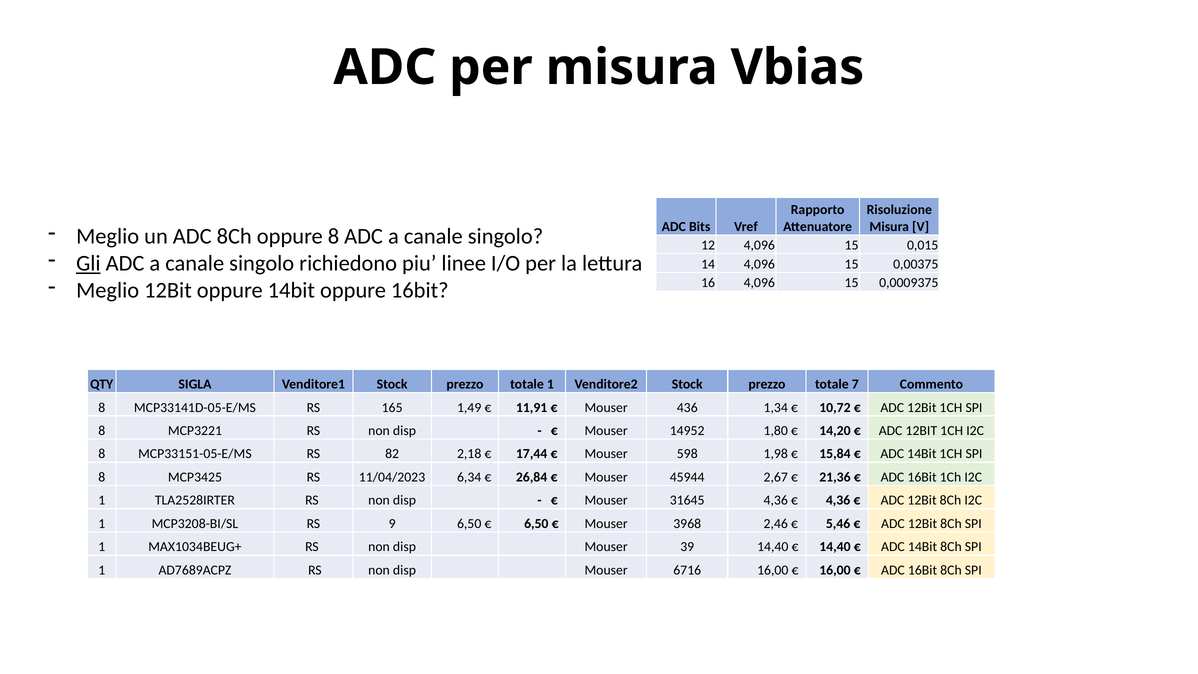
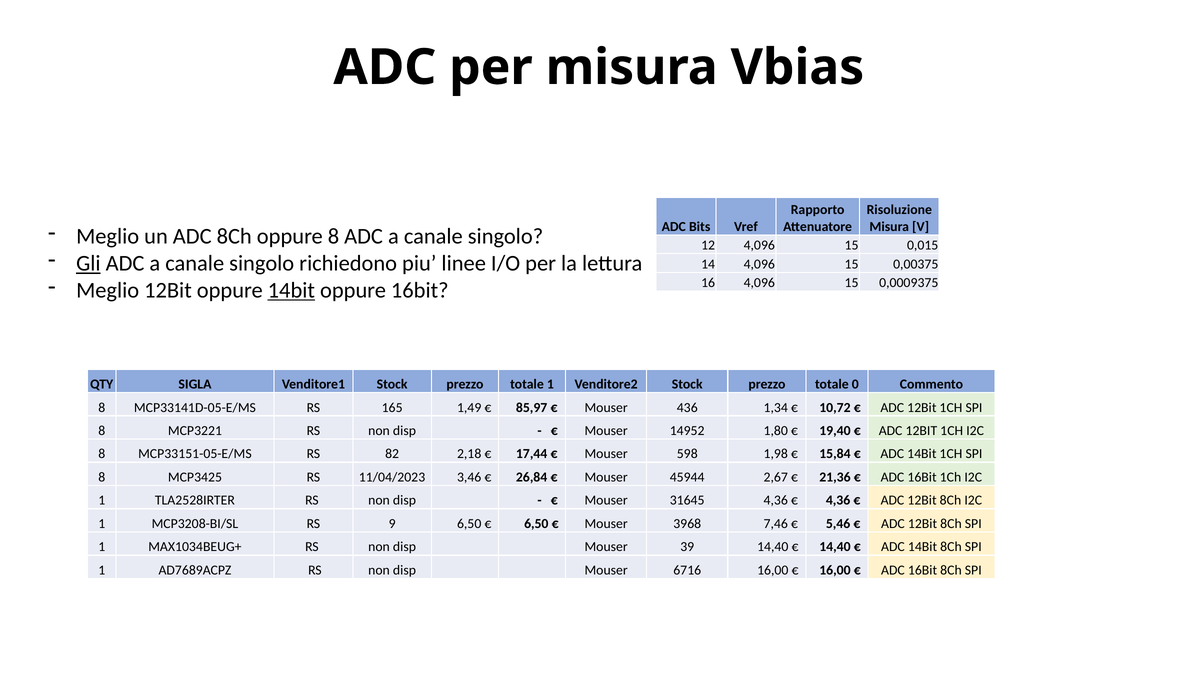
14bit at (291, 290) underline: none -> present
7: 7 -> 0
11,91: 11,91 -> 85,97
14,20: 14,20 -> 19,40
6,34: 6,34 -> 3,46
2,46: 2,46 -> 7,46
